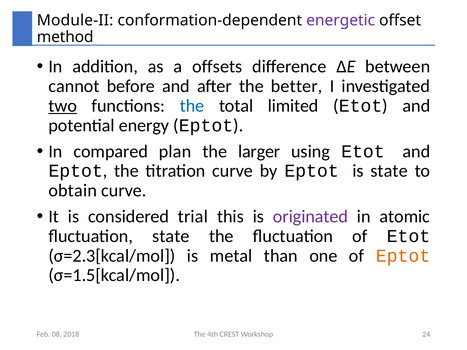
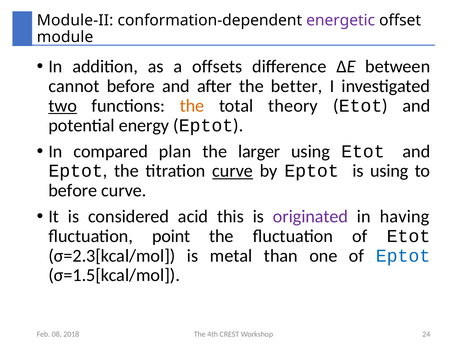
method: method -> module
the at (192, 106) colour: blue -> orange
limited: limited -> theory
curve at (233, 171) underline: none -> present
is state: state -> using
obtain at (73, 191): obtain -> before
trial: trial -> acid
atomic: atomic -> having
fluctuation state: state -> point
Eptot at (403, 256) colour: orange -> blue
